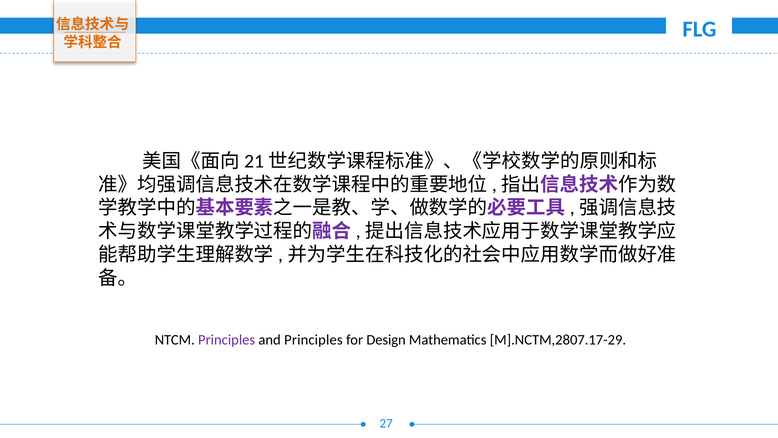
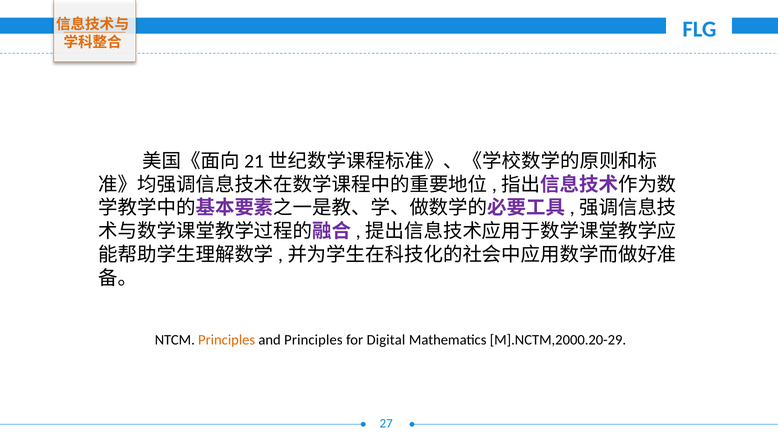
Principles at (227, 340) colour: purple -> orange
Design: Design -> Digital
M].NCTM,2807.17-29: M].NCTM,2807.17-29 -> M].NCTM,2000.20-29
